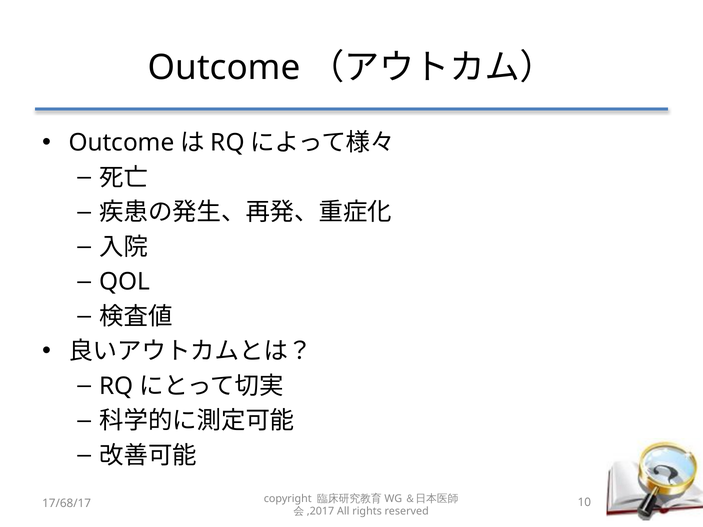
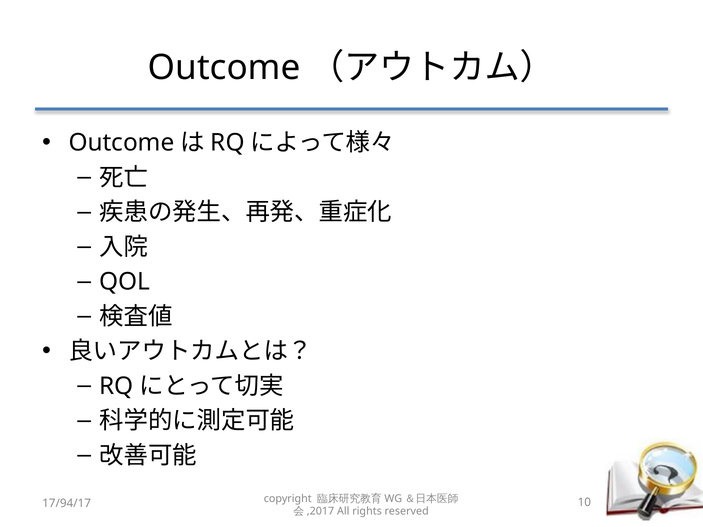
17/68/17: 17/68/17 -> 17/94/17
